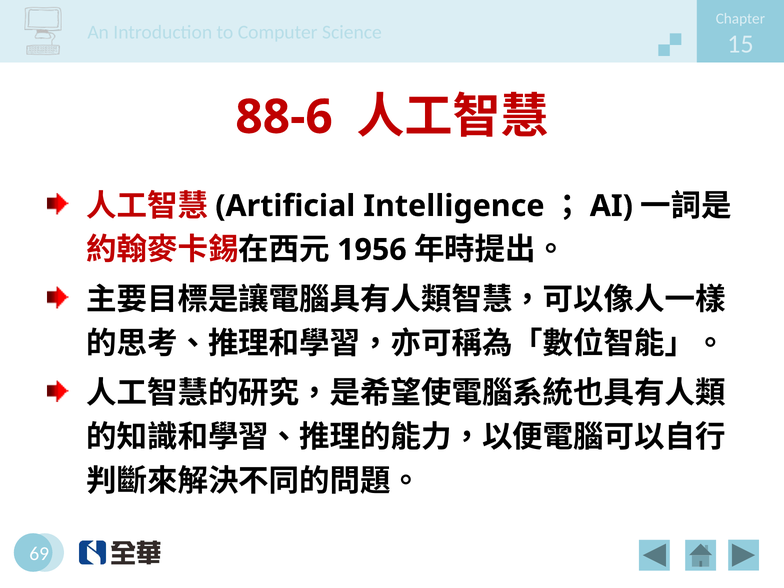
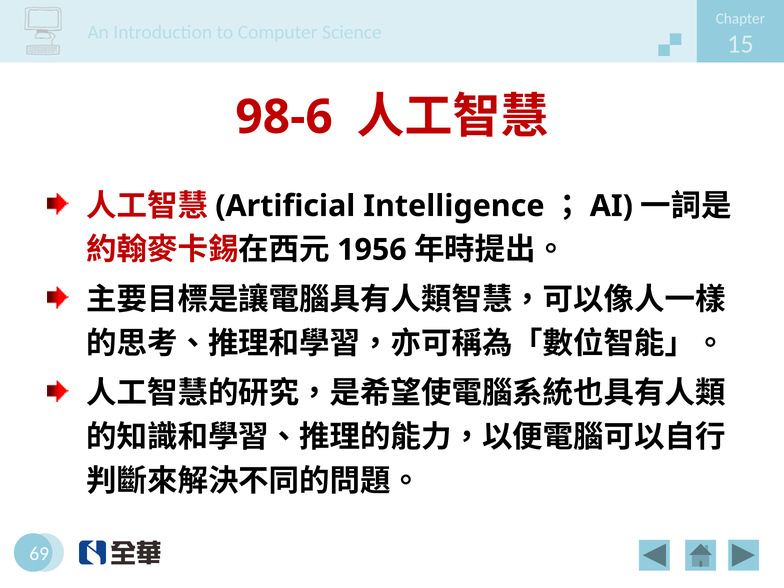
88-6: 88-6 -> 98-6
